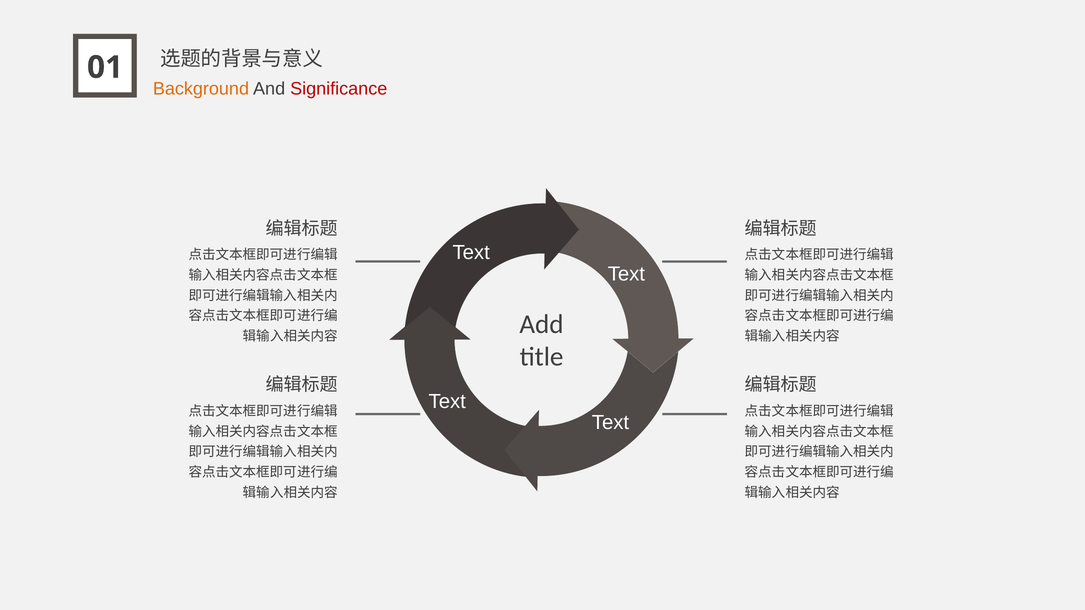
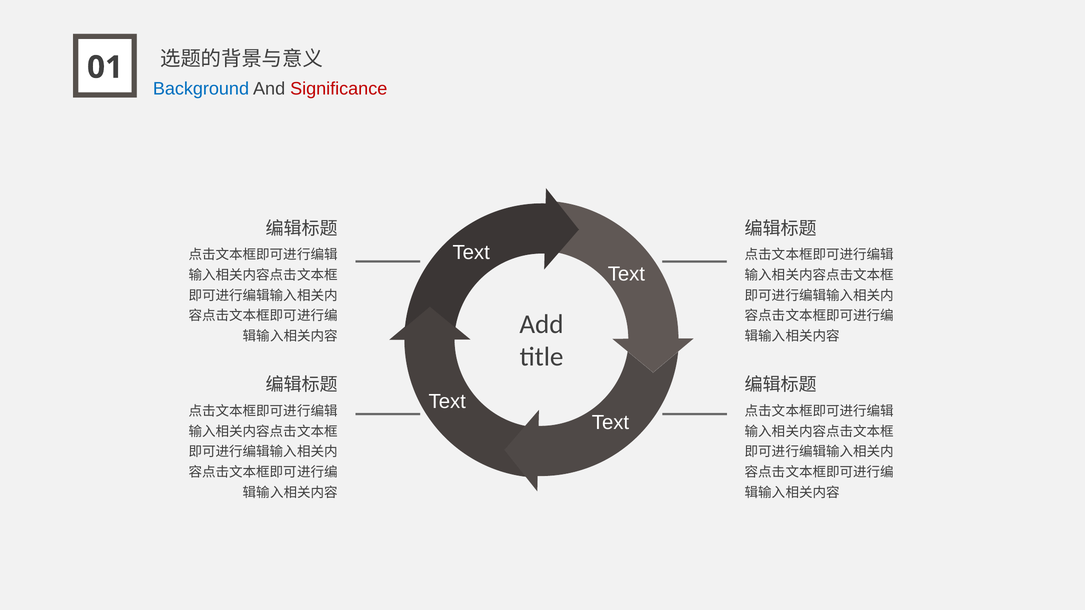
Background colour: orange -> blue
